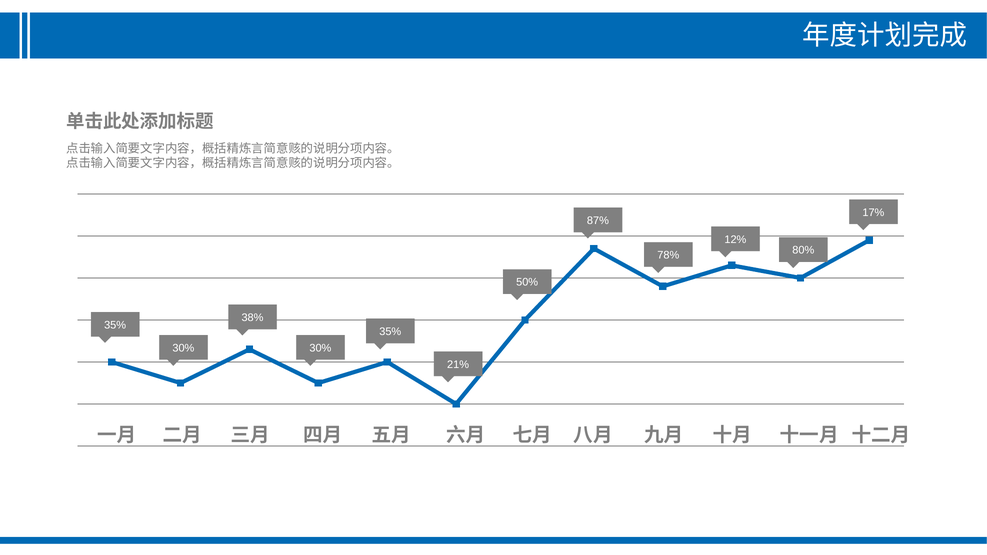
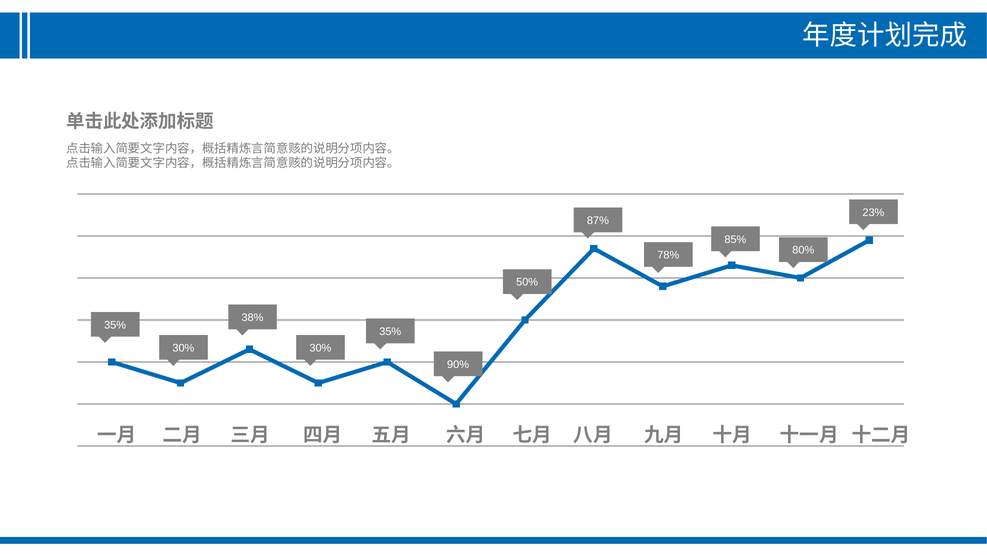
17%: 17% -> 23%
12%: 12% -> 85%
21%: 21% -> 90%
